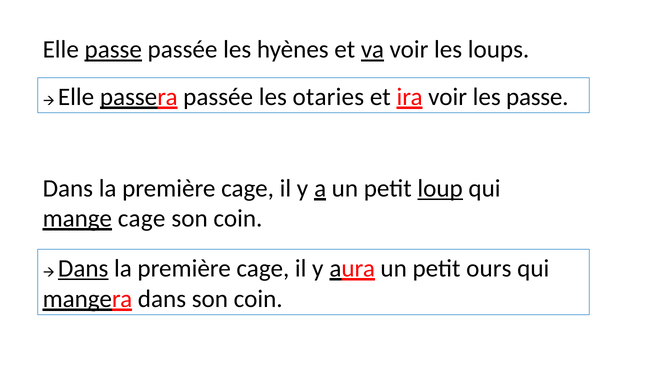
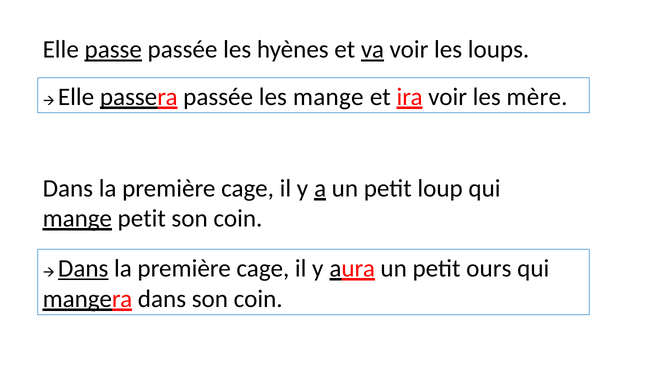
les otaries: otaries -> mange
les passe: passe -> mère
loup underline: present -> none
cage at (142, 218): cage -> petit
